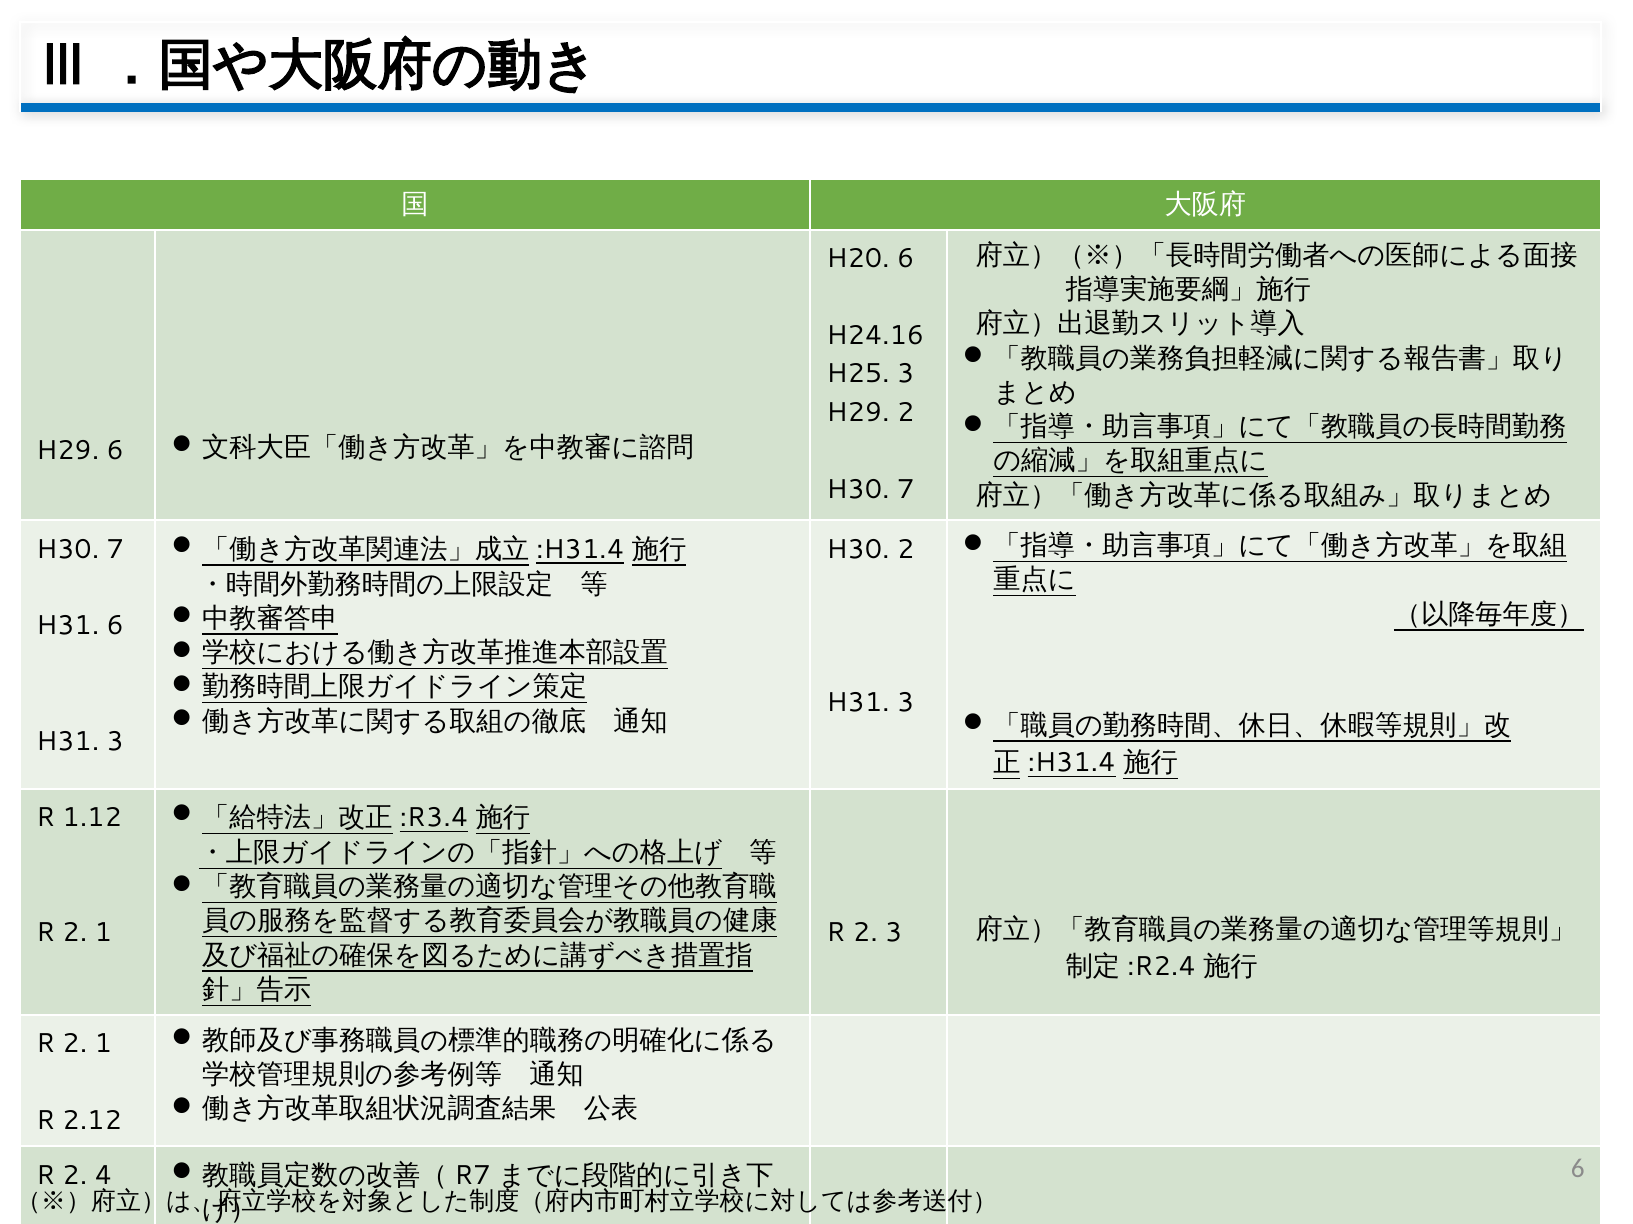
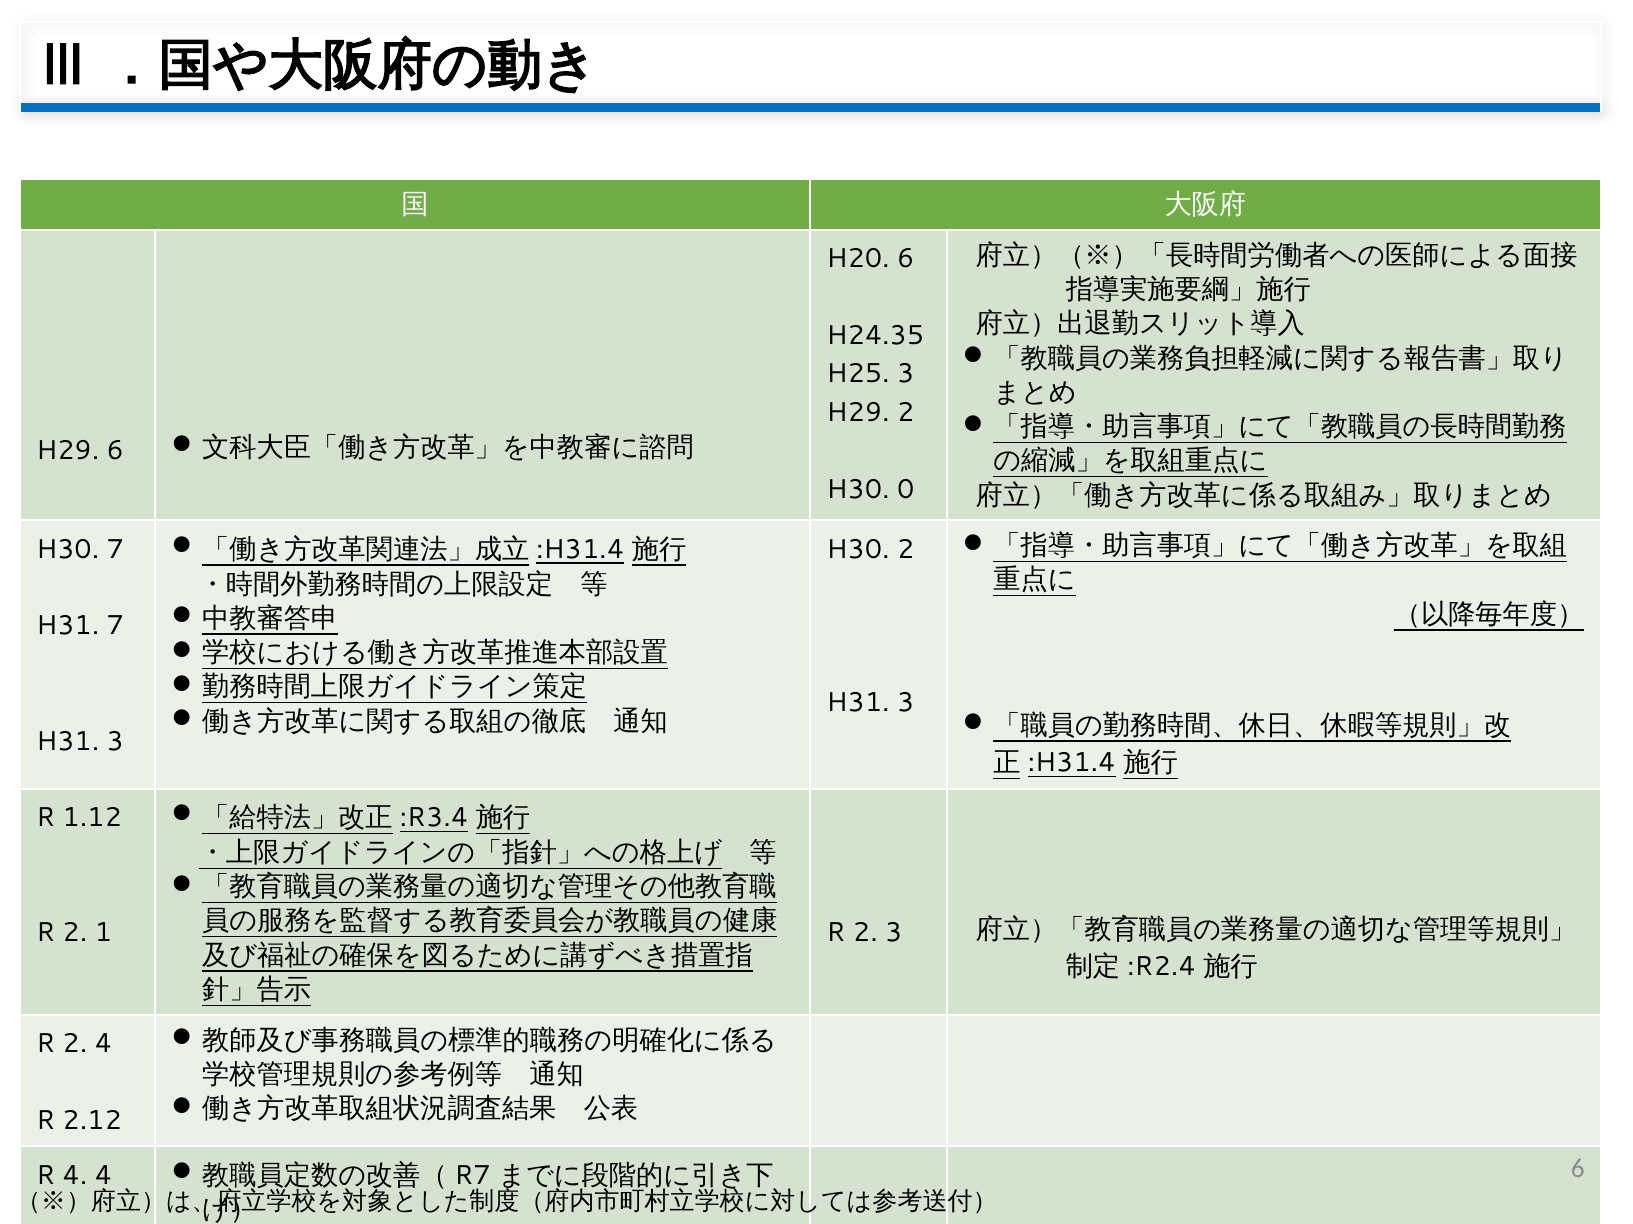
H24.16: H24.16 -> H24.35
7 at (906, 489): 7 -> 0
H31 6: 6 -> 7
1 at (103, 1044): 1 -> 4
2 at (75, 1176): 2 -> 4
